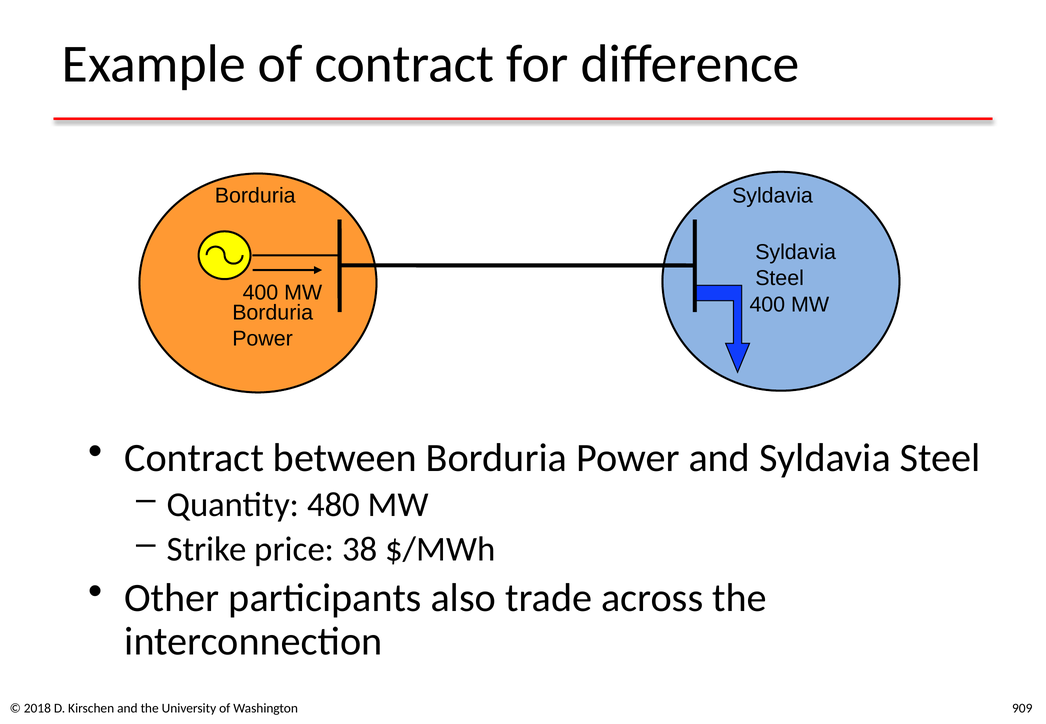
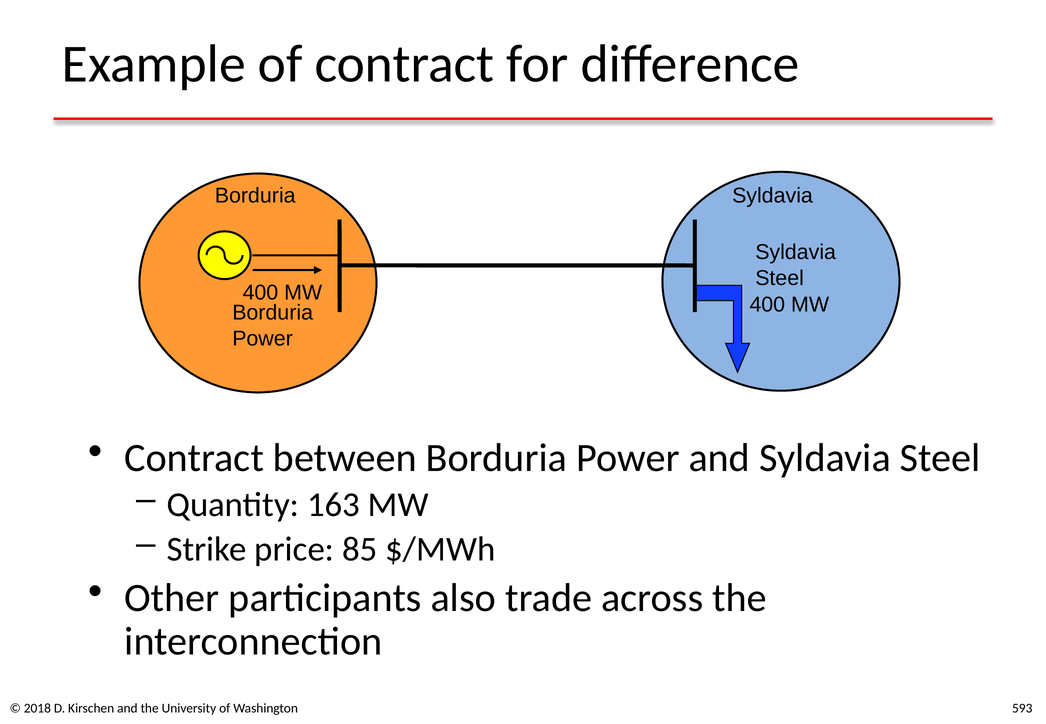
480: 480 -> 163
38: 38 -> 85
909: 909 -> 593
